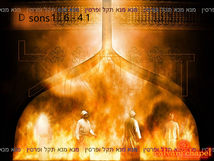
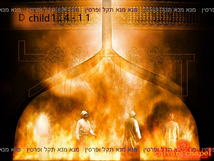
sons: sons -> child
6: 6 -> 4
4 at (80, 18): 4 -> 1
